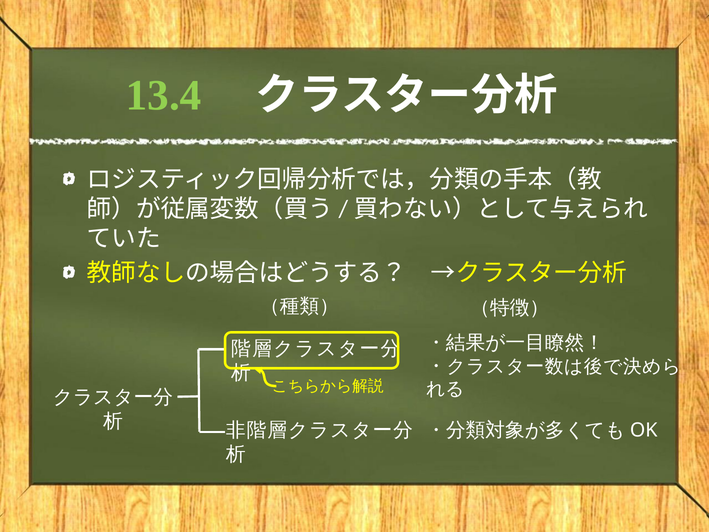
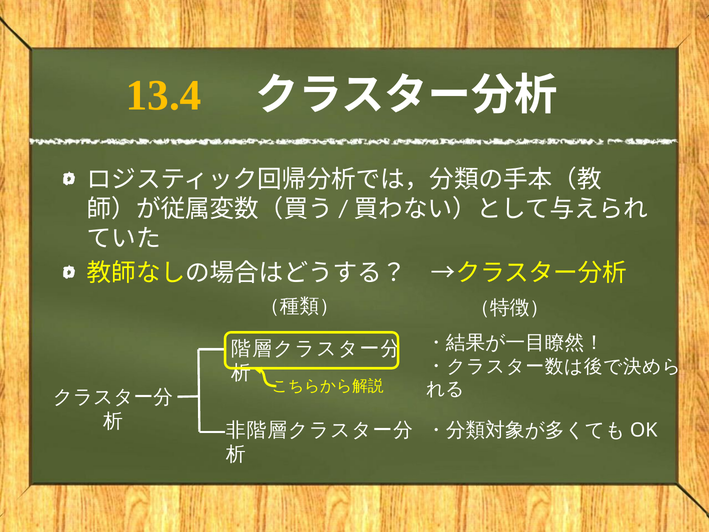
13.4 colour: light green -> yellow
